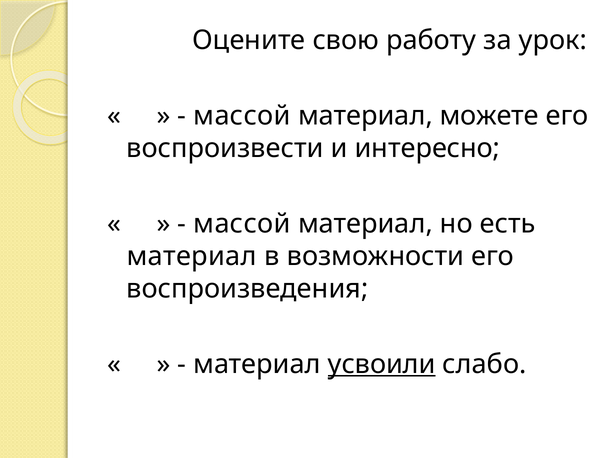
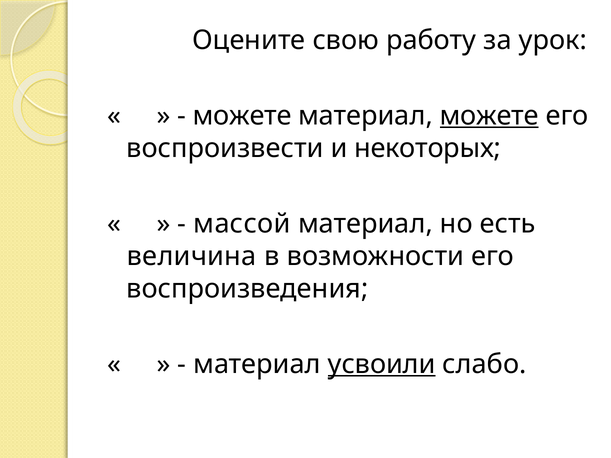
массой at (242, 116): массой -> можете
можете at (489, 116) underline: none -> present
интересно: интересно -> некоторых
материал at (192, 256): материал -> величина
